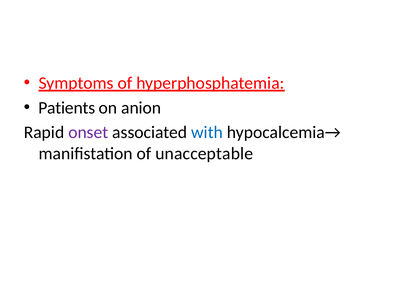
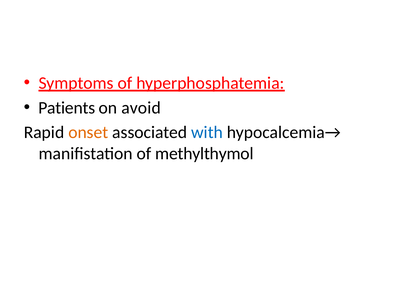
anion: anion -> avoid
onset colour: purple -> orange
unacceptable: unacceptable -> methylthymol
